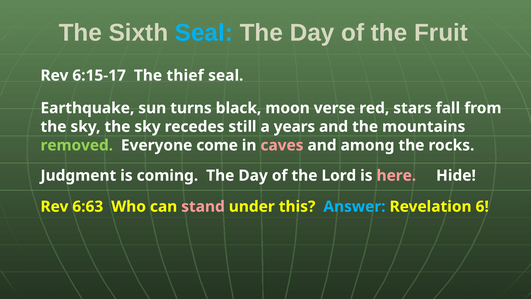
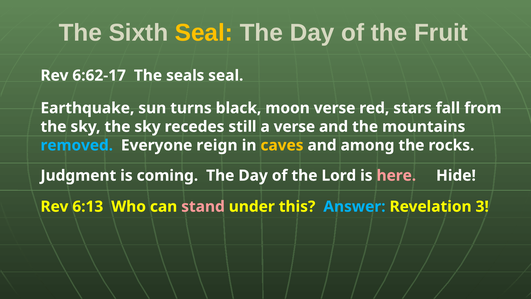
Seal at (204, 33) colour: light blue -> yellow
6:15-17: 6:15-17 -> 6:62-17
thief: thief -> seals
a years: years -> verse
removed colour: light green -> light blue
come: come -> reign
caves colour: pink -> yellow
6:63: 6:63 -> 6:13
6: 6 -> 3
